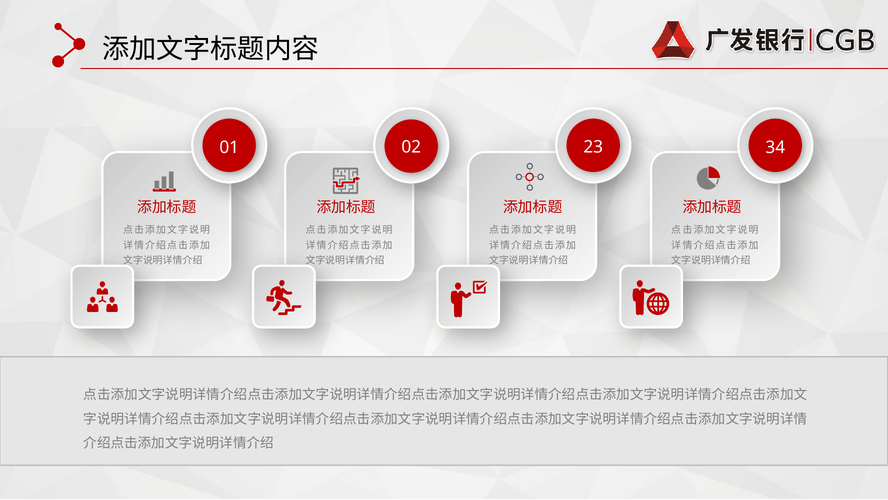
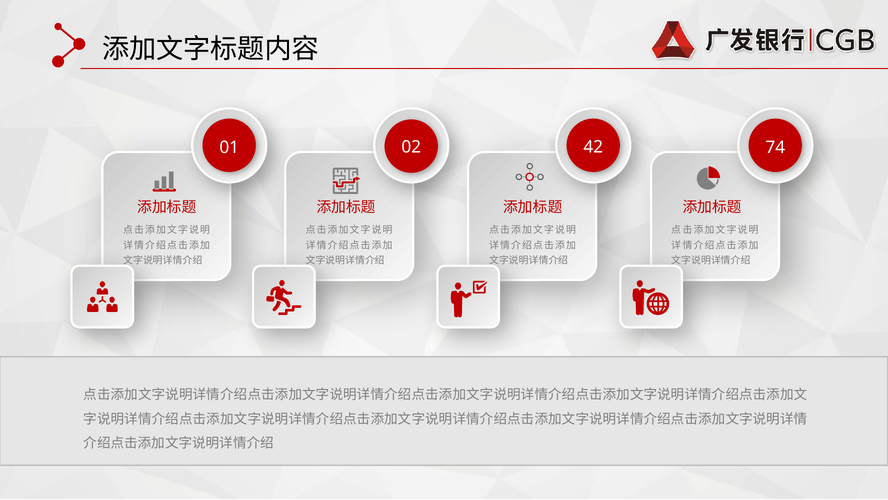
34: 34 -> 74
23: 23 -> 42
